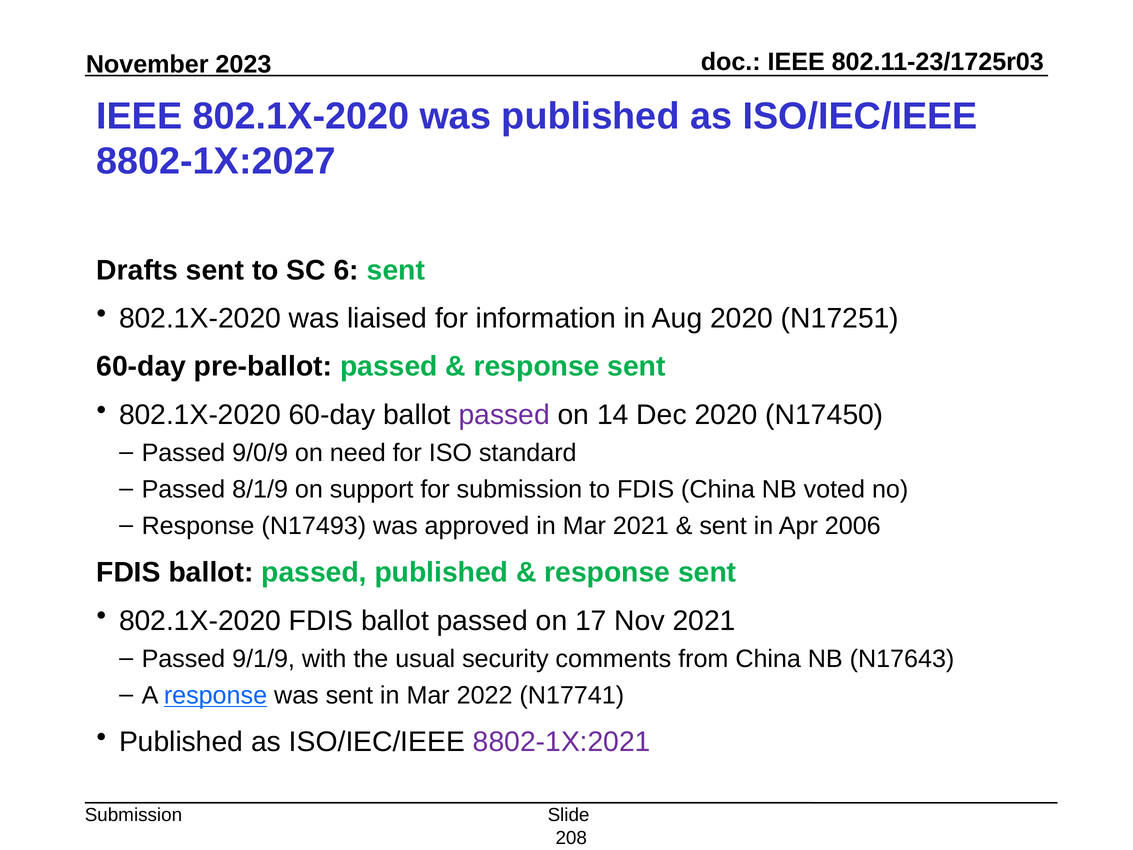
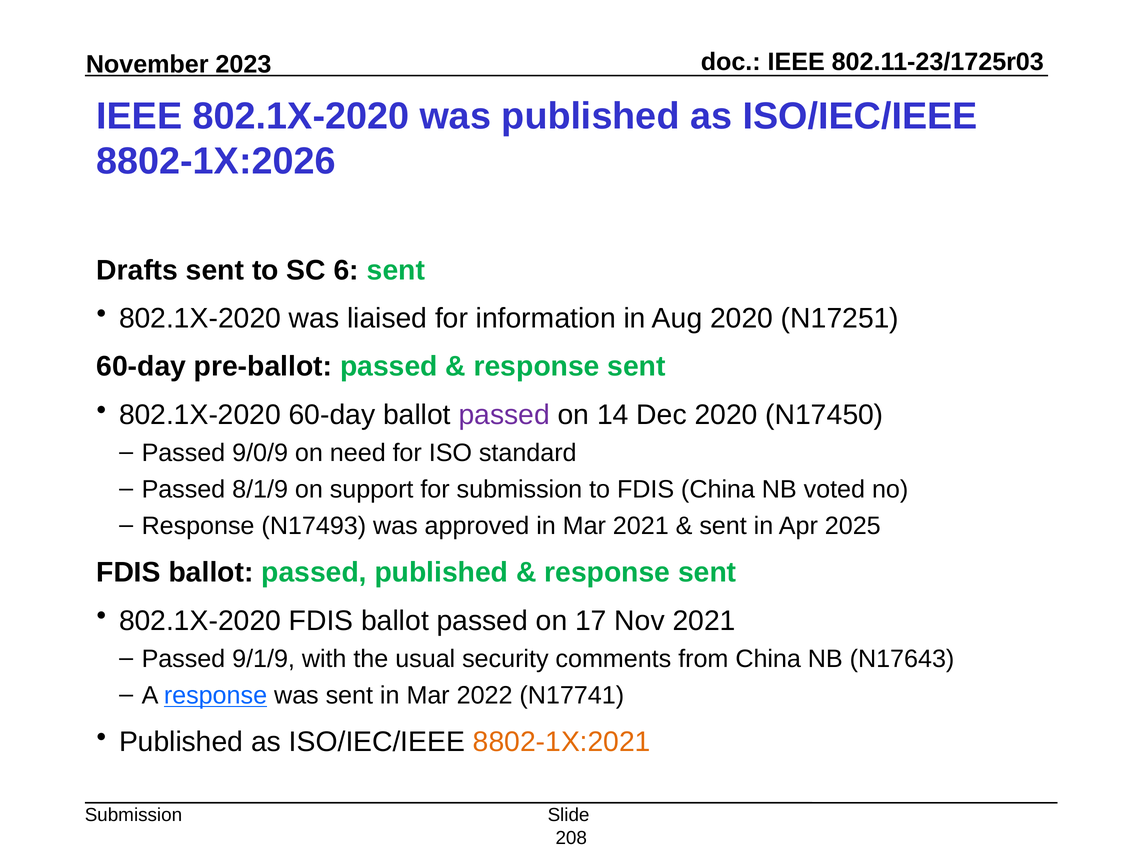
8802-1X:2027: 8802-1X:2027 -> 8802-1X:2026
2006: 2006 -> 2025
8802-1X:2021 colour: purple -> orange
